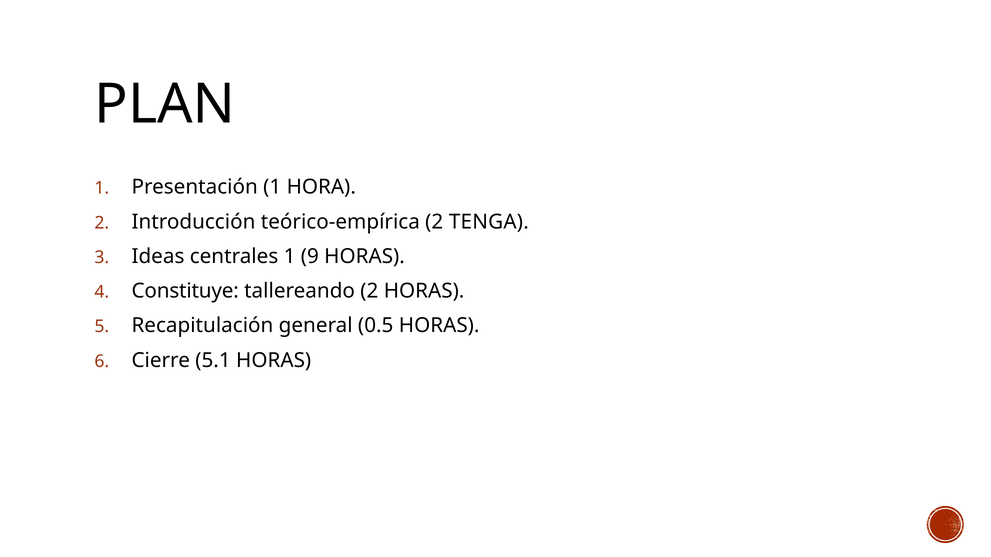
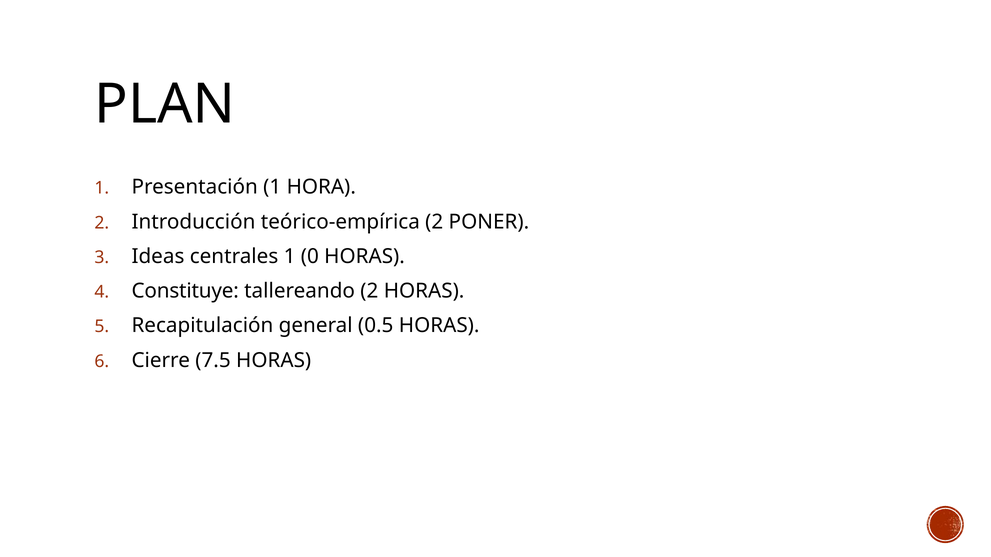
TENGA: TENGA -> PONER
9: 9 -> 0
5.1: 5.1 -> 7.5
